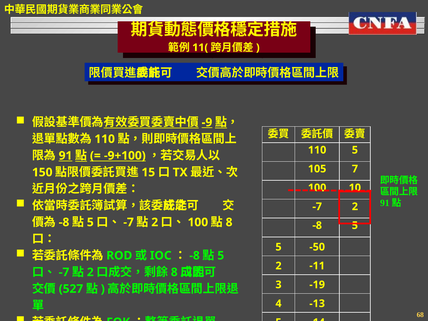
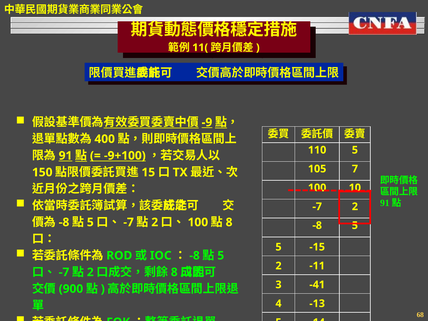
110 at (105, 139): 110 -> 400
-50: -50 -> -15
-19: -19 -> -41
527: 527 -> 900
